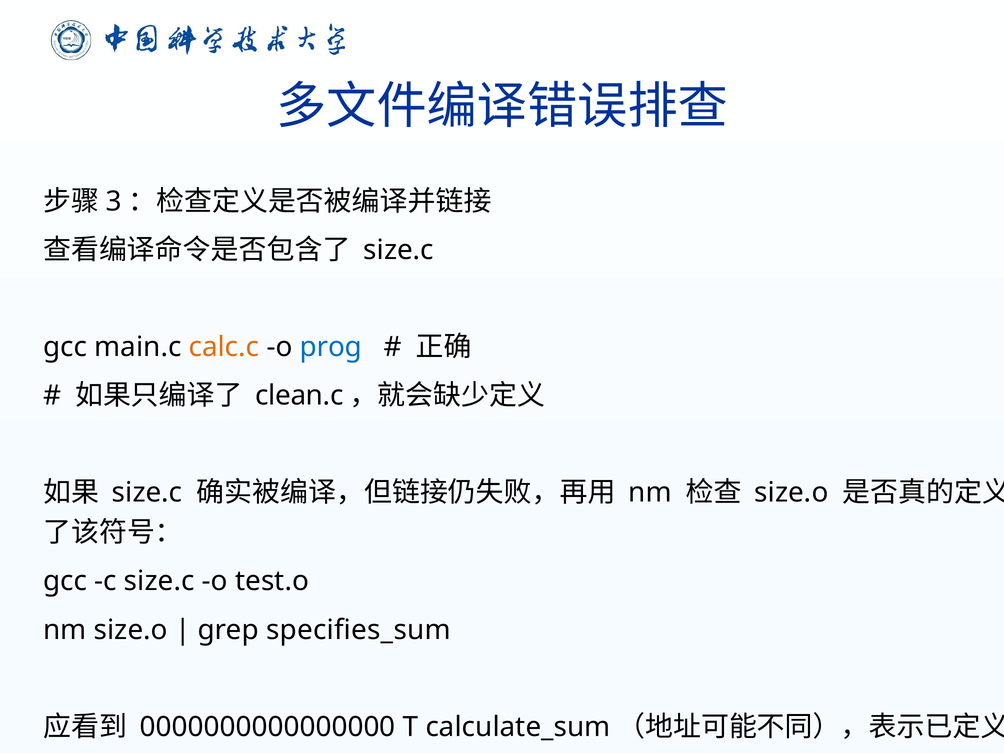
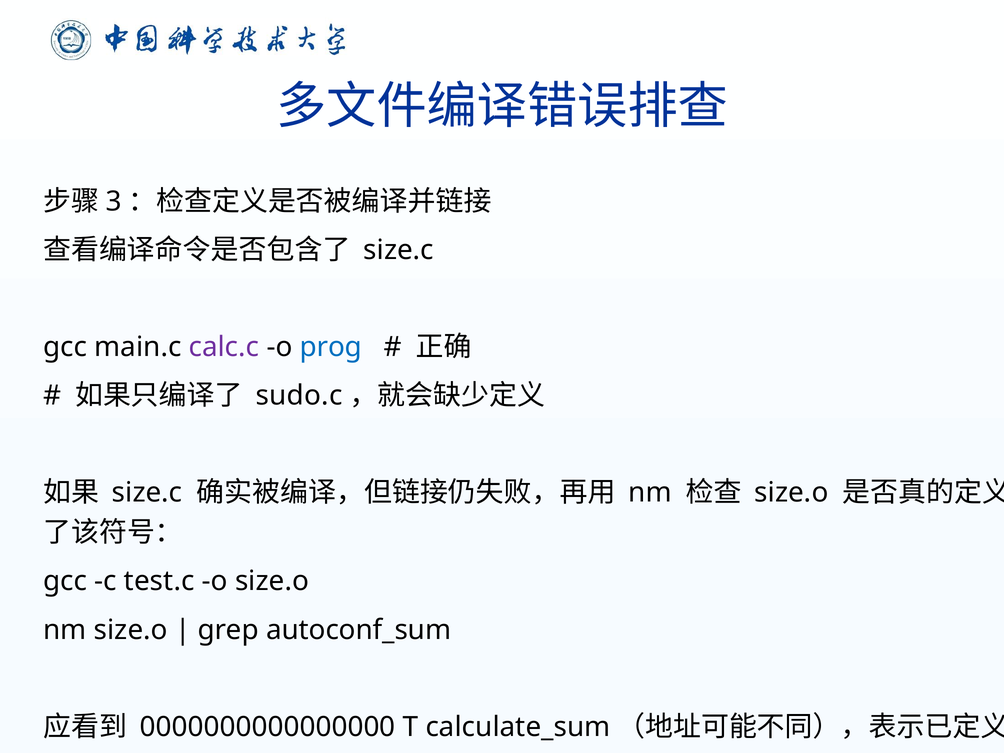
calc.c colour: orange -> purple
clean.c: clean.c -> sudo.c
c size.c: size.c -> test.c
o test.o: test.o -> size.o
specifies_sum: specifies_sum -> autoconf_sum
